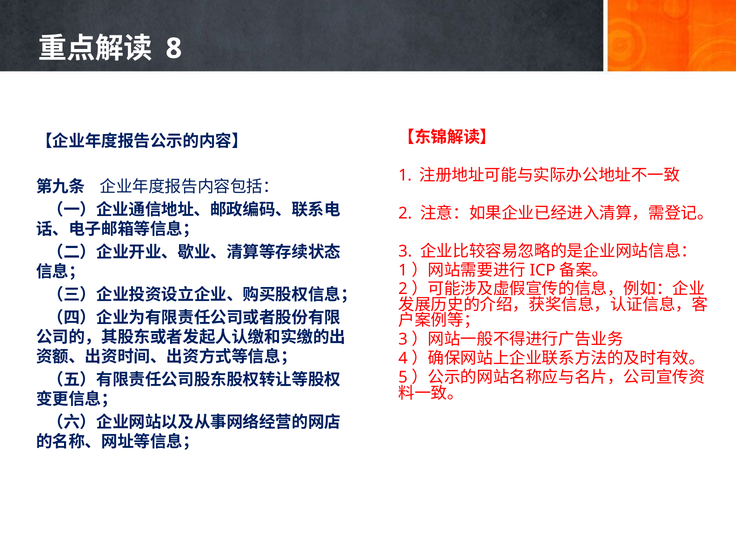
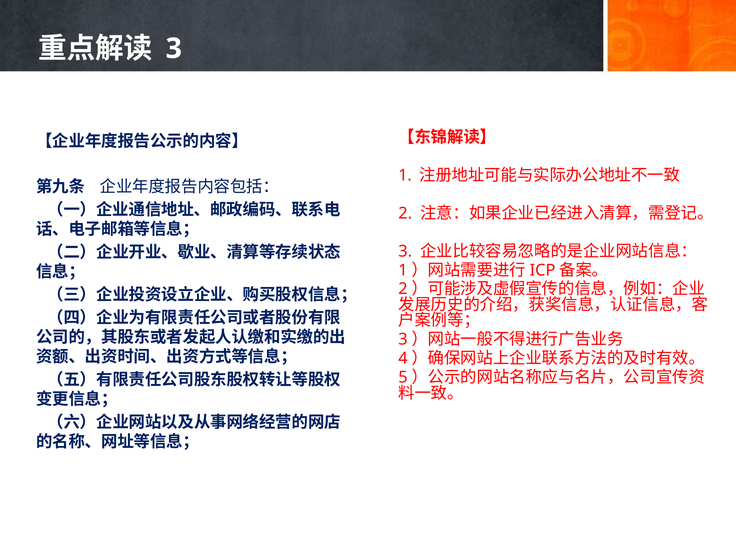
8 at (174, 49): 8 -> 3
